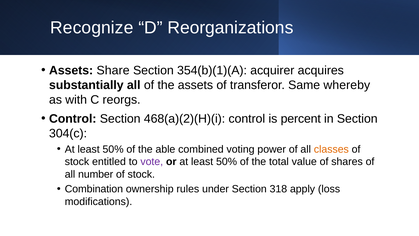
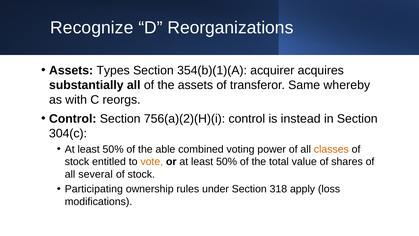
Share: Share -> Types
468(a)(2)(H)(i: 468(a)(2)(H)(i -> 756(a)(2)(H)(i
percent: percent -> instead
vote colour: purple -> orange
number: number -> several
Combination: Combination -> Participating
